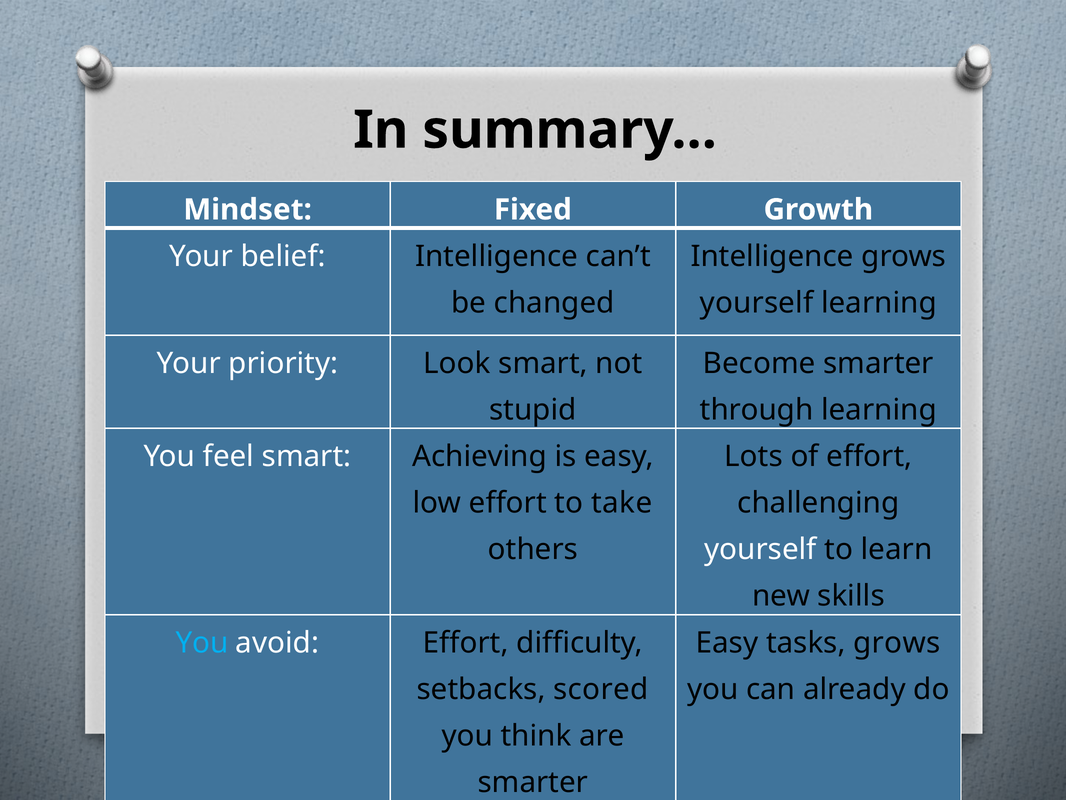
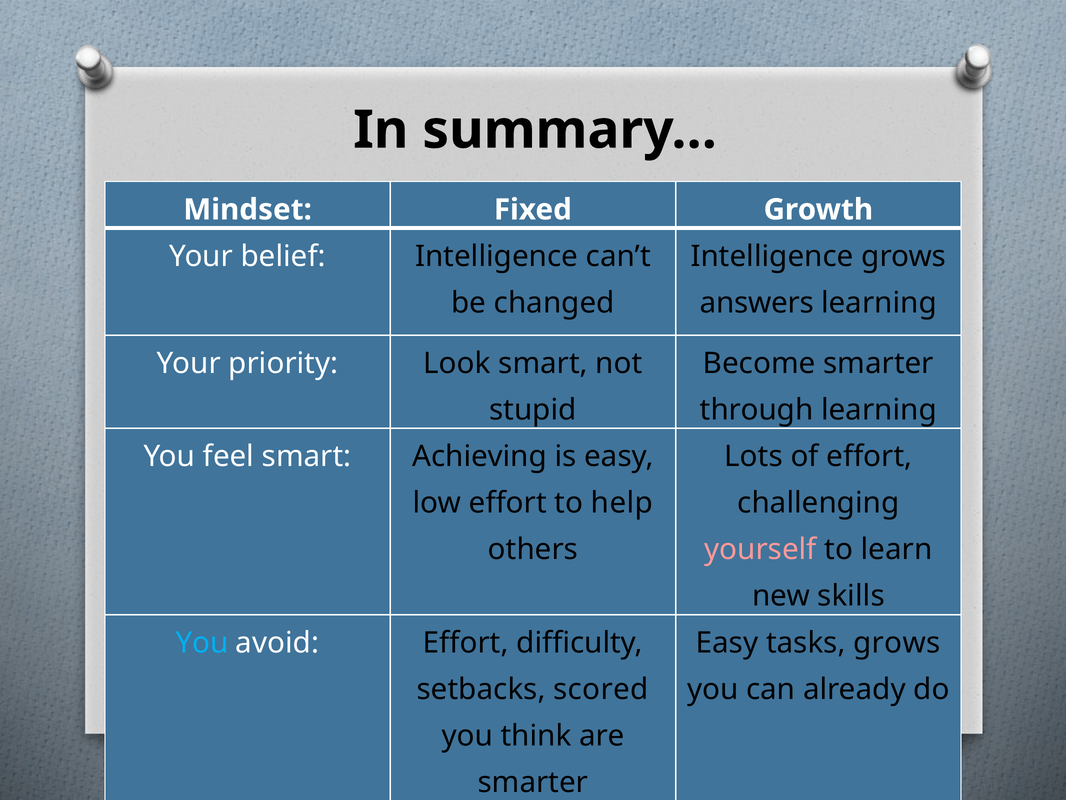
yourself at (757, 303): yourself -> answers
take: take -> help
yourself at (760, 549) colour: white -> pink
